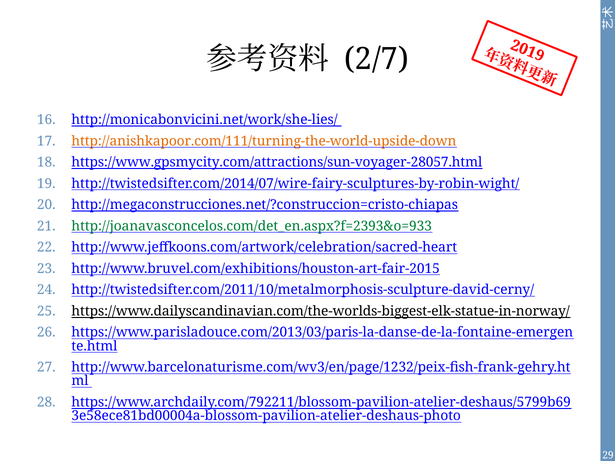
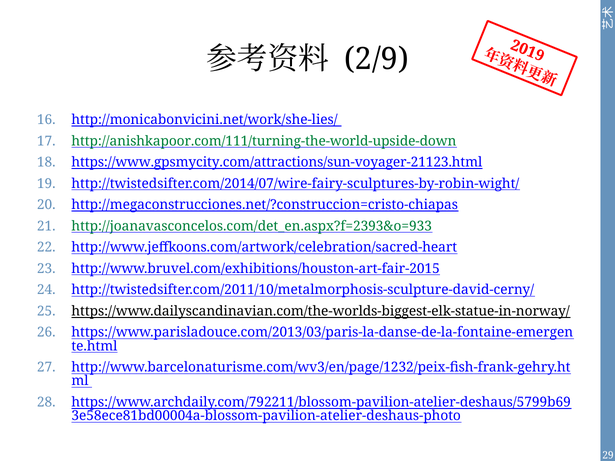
2/7: 2/7 -> 2/9
http://anishkapoor.com/111/turning-the-world-upside-down colour: orange -> green
https://www.gpsmycity.com/attractions/sun-voyager-28057.html: https://www.gpsmycity.com/attractions/sun-voyager-28057.html -> https://www.gpsmycity.com/attractions/sun-voyager-21123.html
